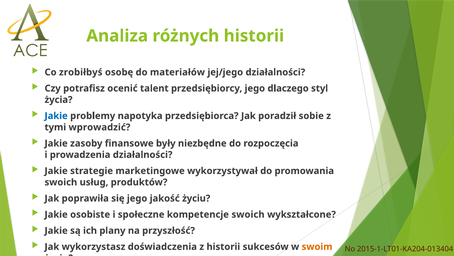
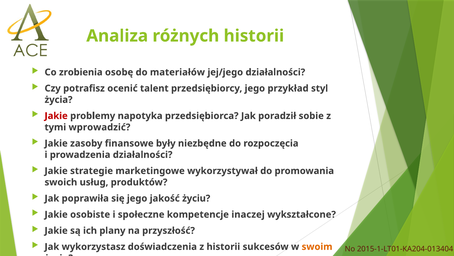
zrobiłbyś: zrobiłbyś -> zrobienia
dlaczego: dlaczego -> przykład
Jakie at (56, 116) colour: blue -> red
kompetencje swoich: swoich -> inaczej
